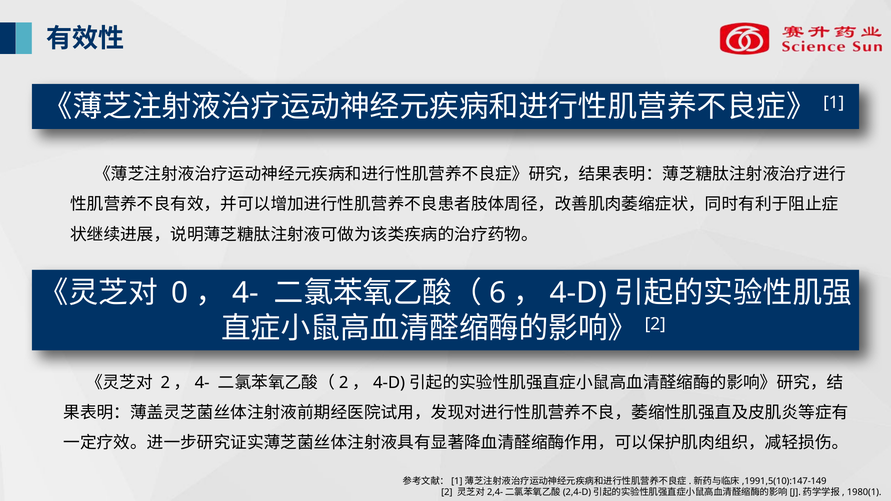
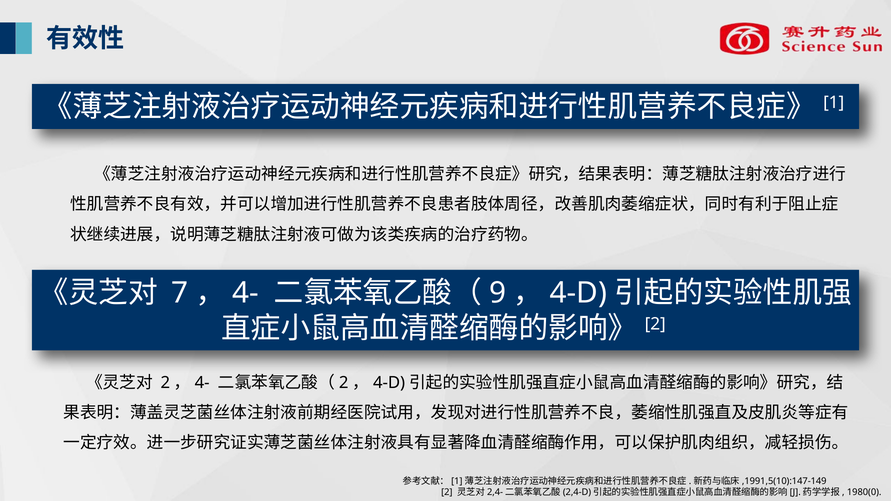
0: 0 -> 7
6: 6 -> 9
1980(1: 1980(1 -> 1980(0
